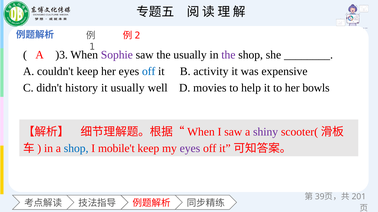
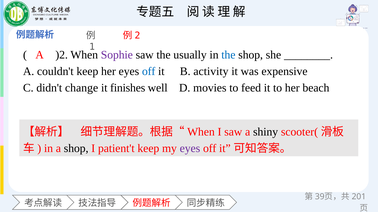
)3: )3 -> )2
the at (228, 55) colour: purple -> blue
history: history -> change
it usually: usually -> finishes
help: help -> feed
bowls: bowls -> beach
shiny colour: purple -> black
shop at (76, 149) colour: blue -> black
mobile't: mobile't -> patient't
